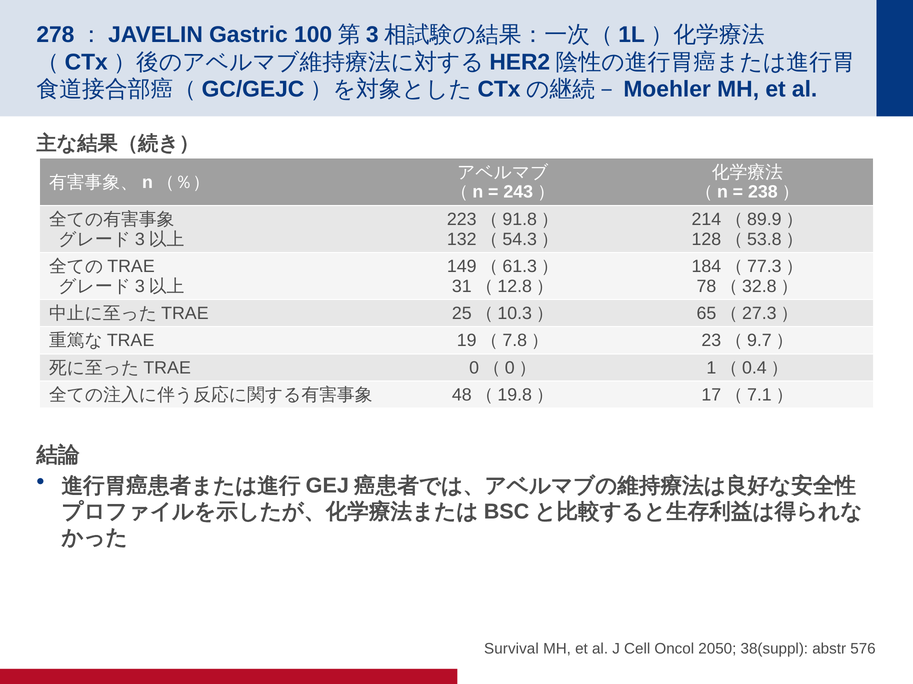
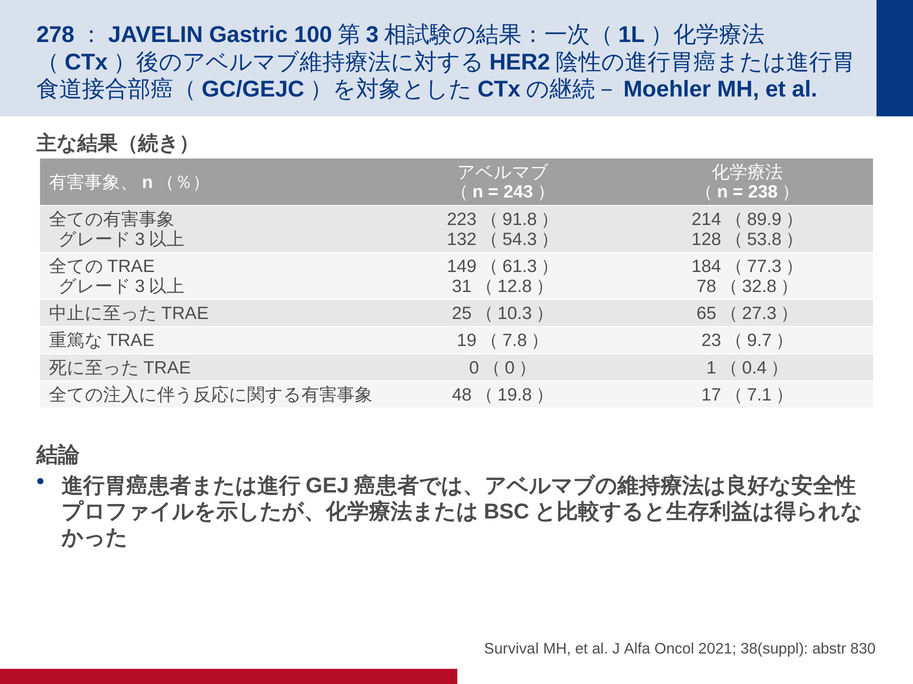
Cell: Cell -> Alfa
2050: 2050 -> 2021
576: 576 -> 830
